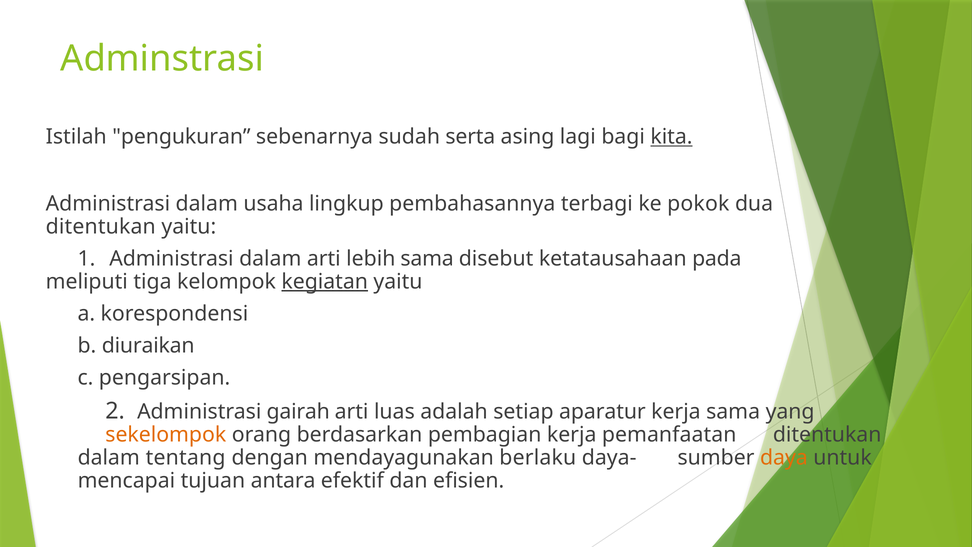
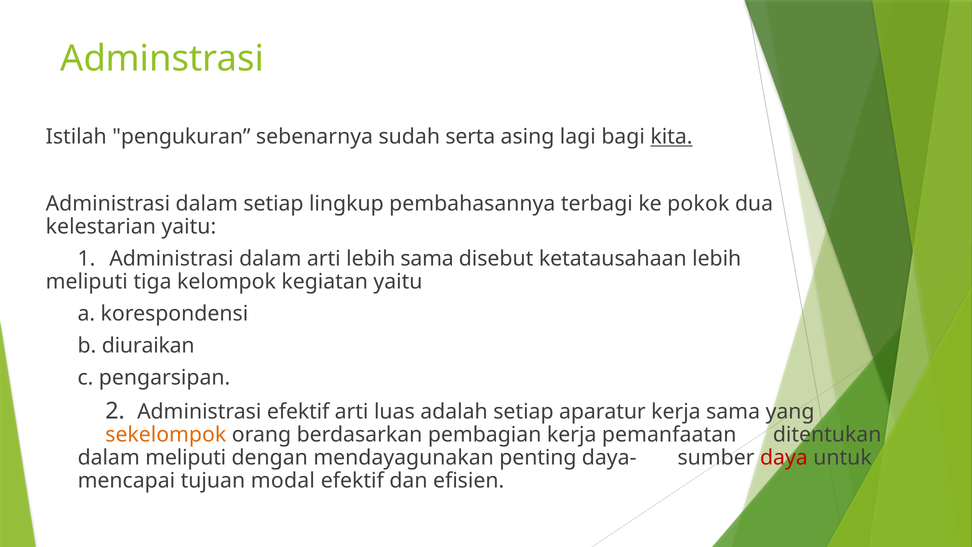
dalam usaha: usaha -> setiap
ditentukan at (101, 226): ditentukan -> kelestarian
ketatausahaan pada: pada -> lebih
kegiatan underline: present -> none
Administrasi gairah: gairah -> efektif
dalam tentang: tentang -> meliputi
berlaku: berlaku -> penting
daya colour: orange -> red
antara: antara -> modal
